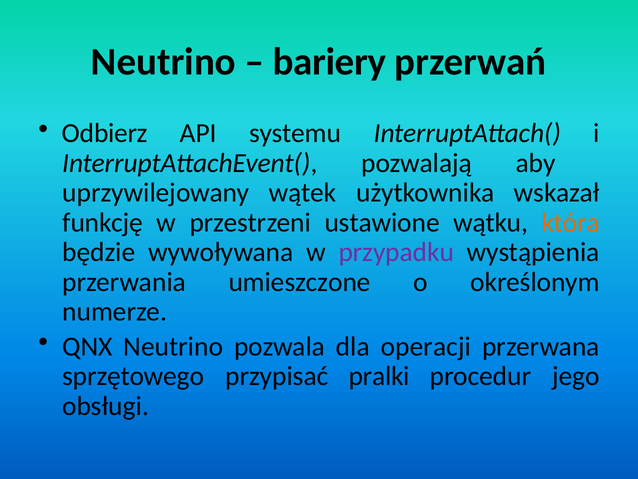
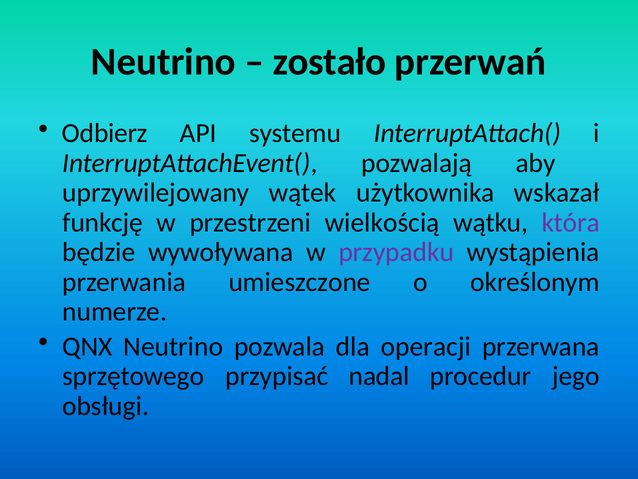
bariery: bariery -> zostało
ustawione: ustawione -> wielkością
która colour: orange -> purple
pralki: pralki -> nadal
